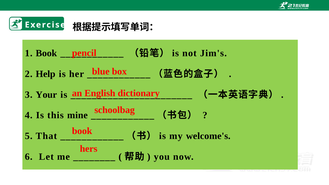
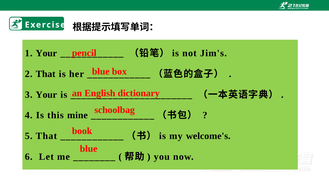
1 Book: Book -> Your
2 Help: Help -> That
hers at (89, 149): hers -> blue
